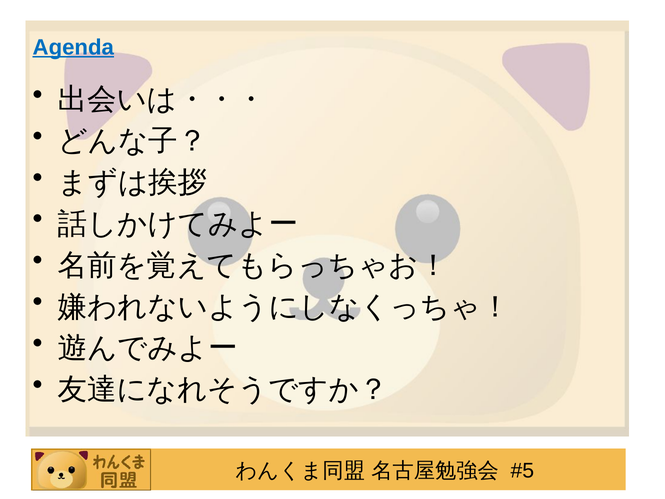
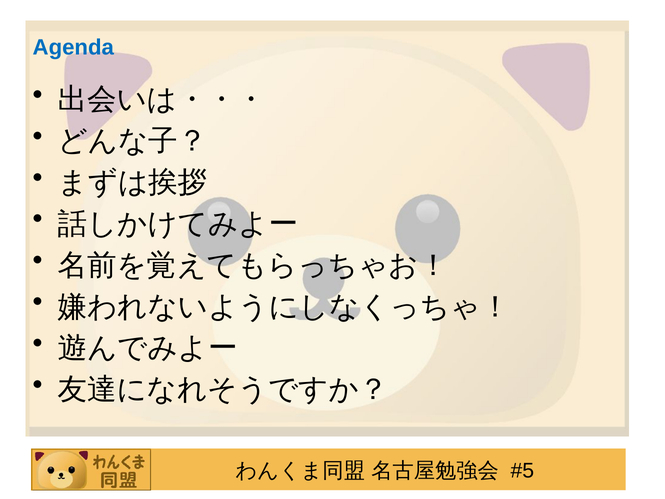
Agenda underline: present -> none
